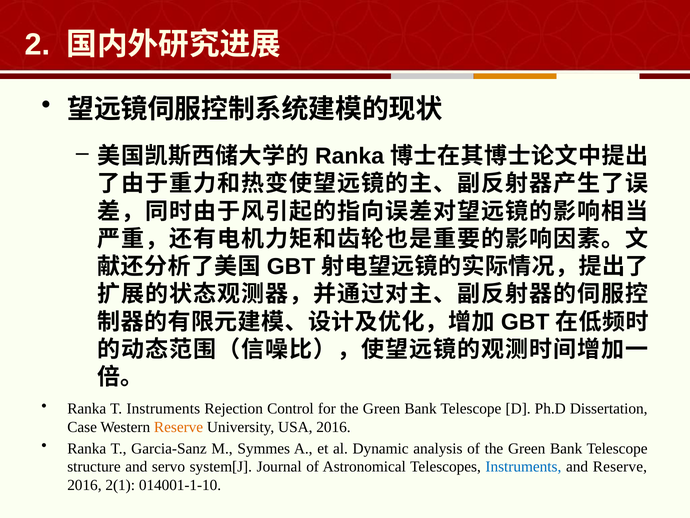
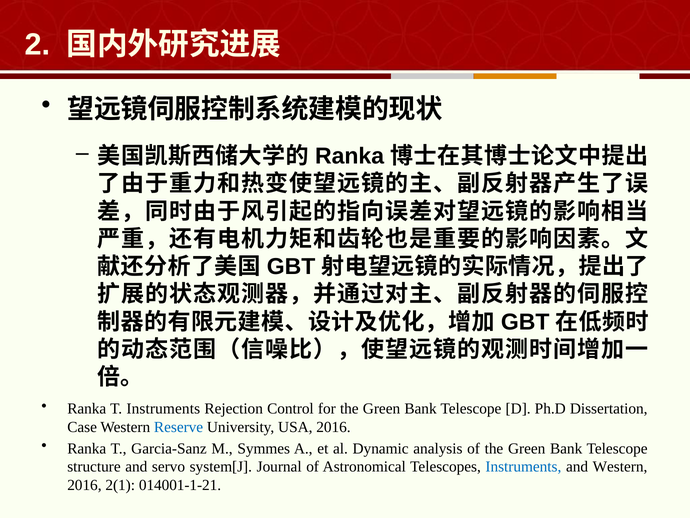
Reserve at (179, 427) colour: orange -> blue
and Reserve: Reserve -> Western
014001-1-10: 014001-1-10 -> 014001-1-21
